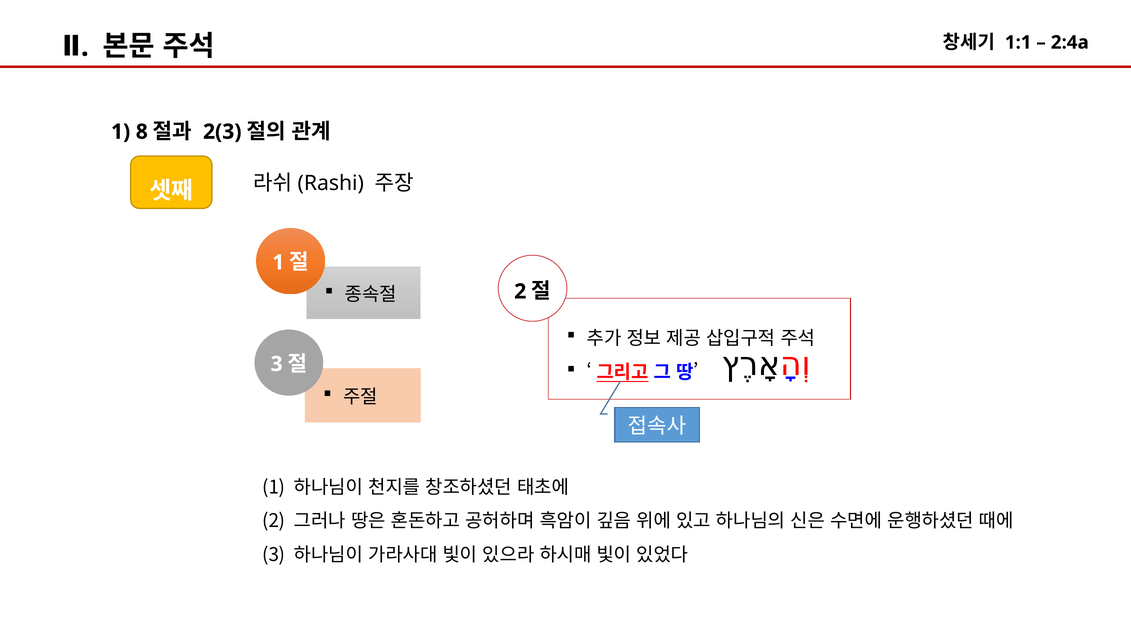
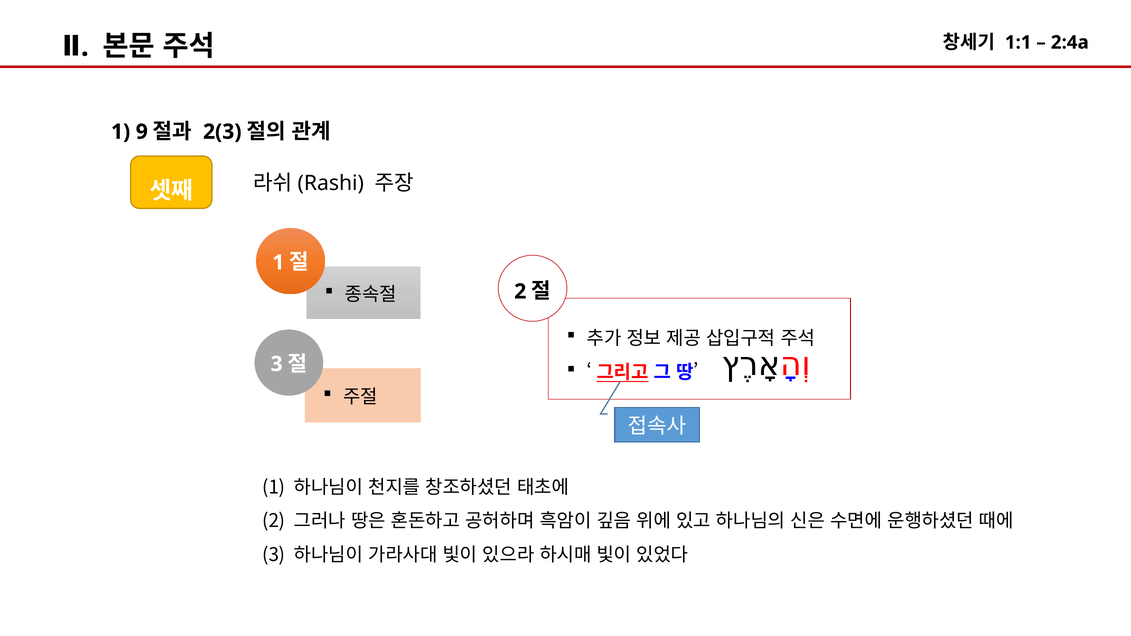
8: 8 -> 9
